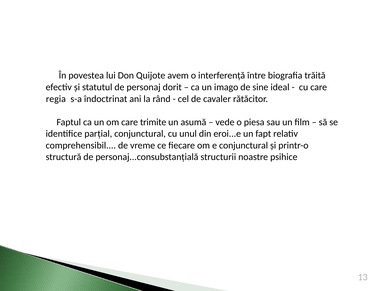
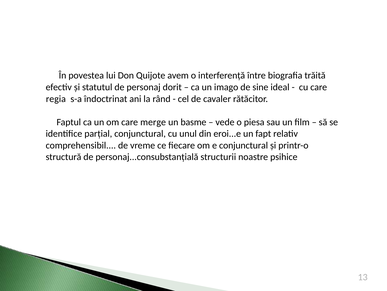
trimite: trimite -> merge
asumă: asumă -> basme
